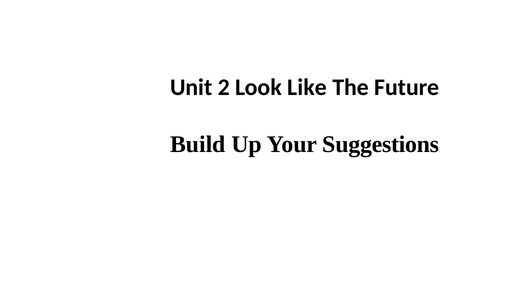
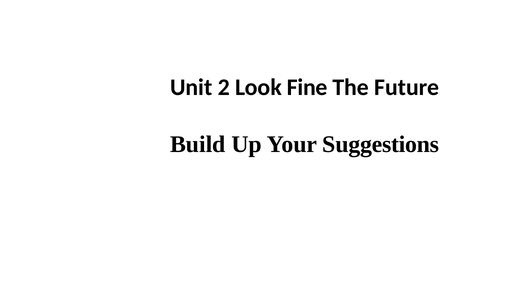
Like: Like -> Fine
